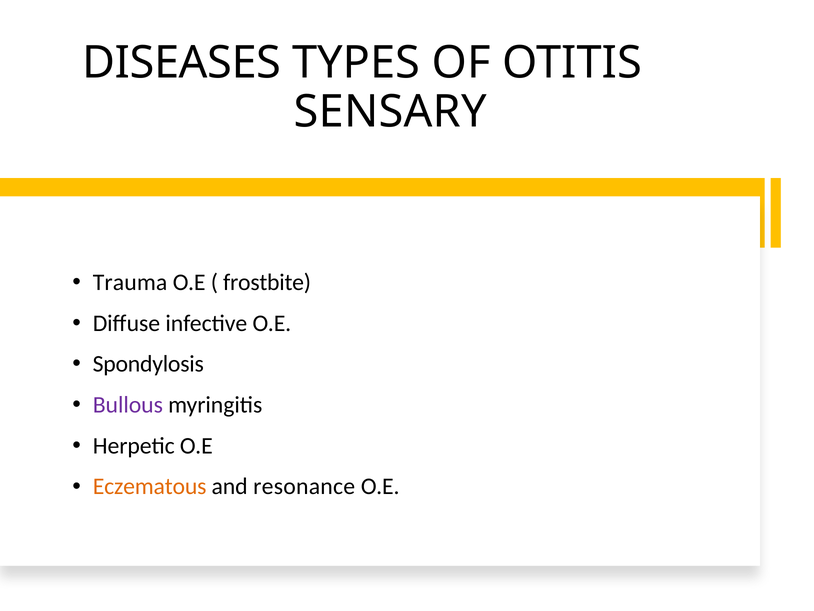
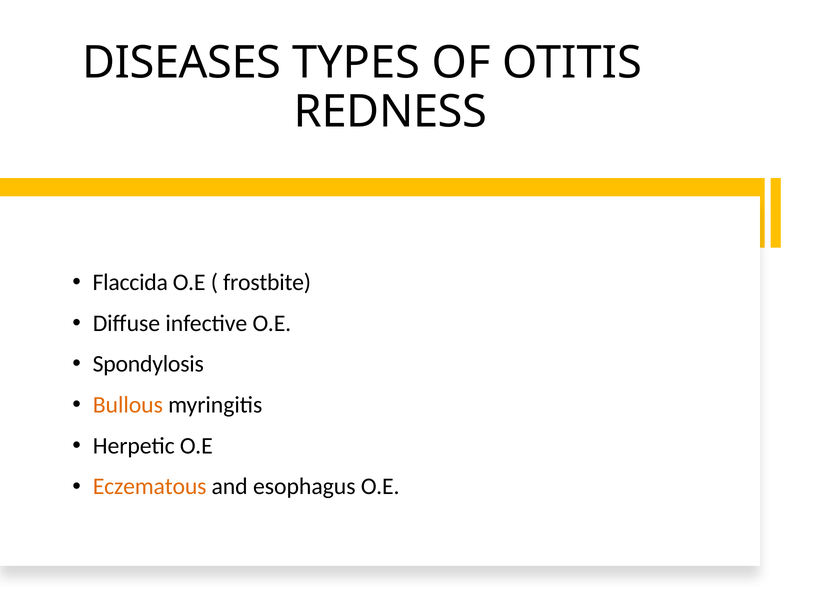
SENSARY: SENSARY -> REDNESS
Trauma: Trauma -> Flaccida
Bullous colour: purple -> orange
resonance: resonance -> esophagus
